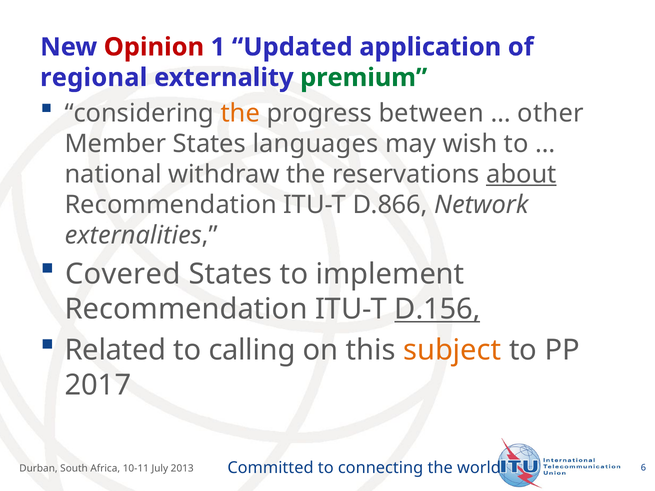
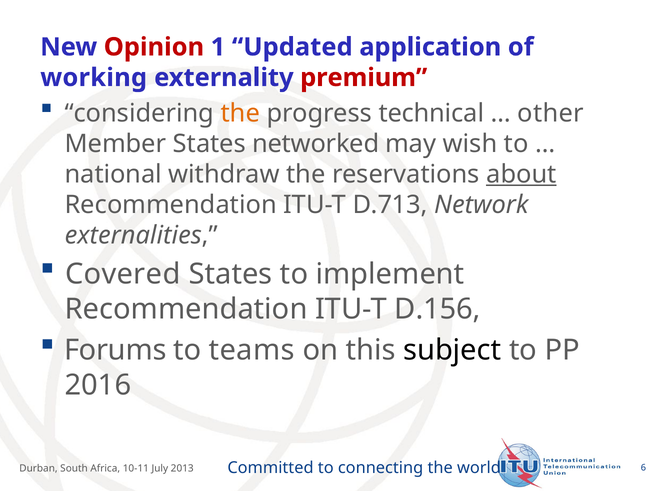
regional: regional -> working
premium colour: green -> red
between: between -> technical
languages: languages -> networked
D.866: D.866 -> D.713
D.156 underline: present -> none
Related: Related -> Forums
calling: calling -> teams
subject colour: orange -> black
2017: 2017 -> 2016
